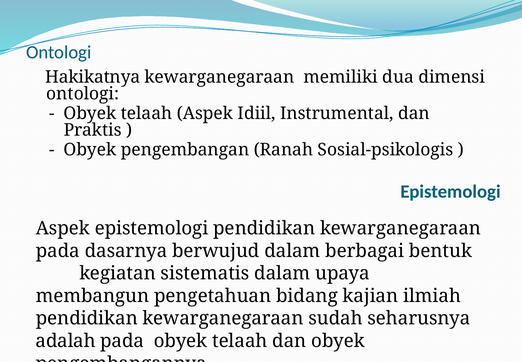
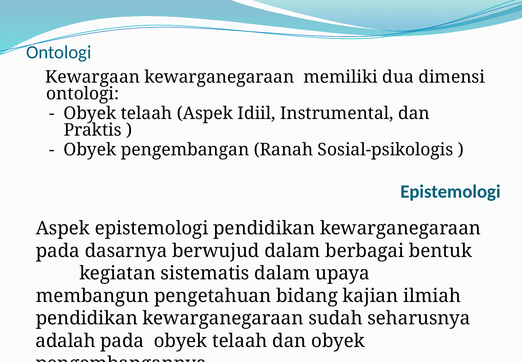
Hakikatnya: Hakikatnya -> Kewargaan
